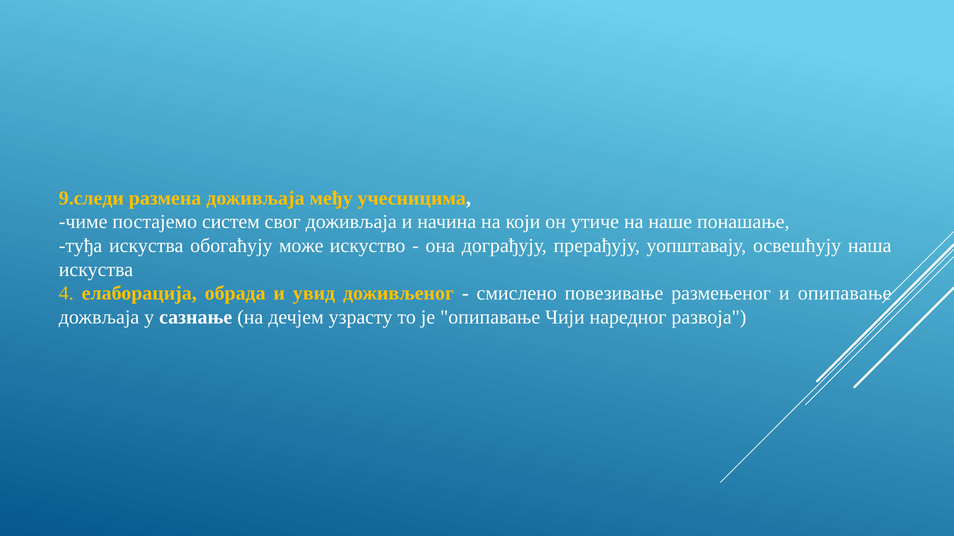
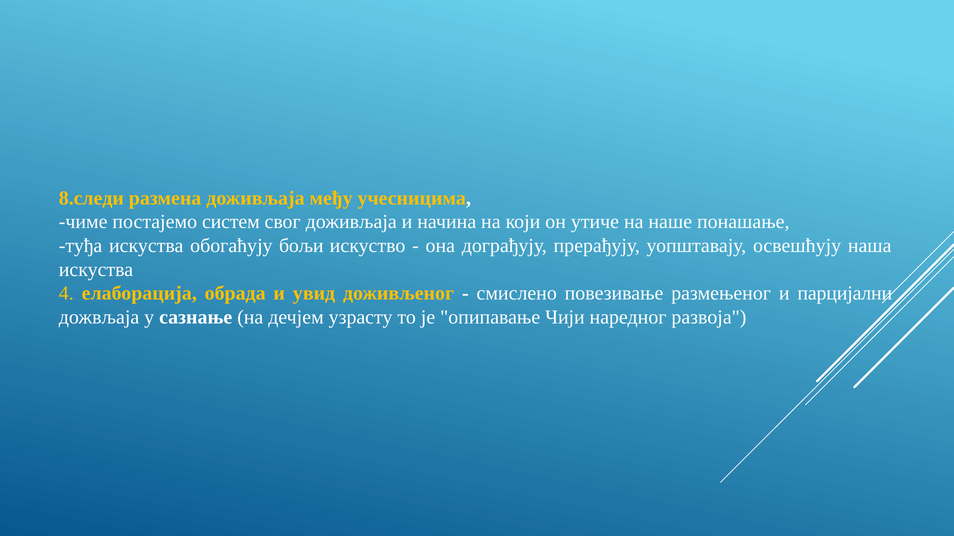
9.следи: 9.следи -> 8.следи
може: може -> бољи
и опипавање: опипавање -> парцијални
